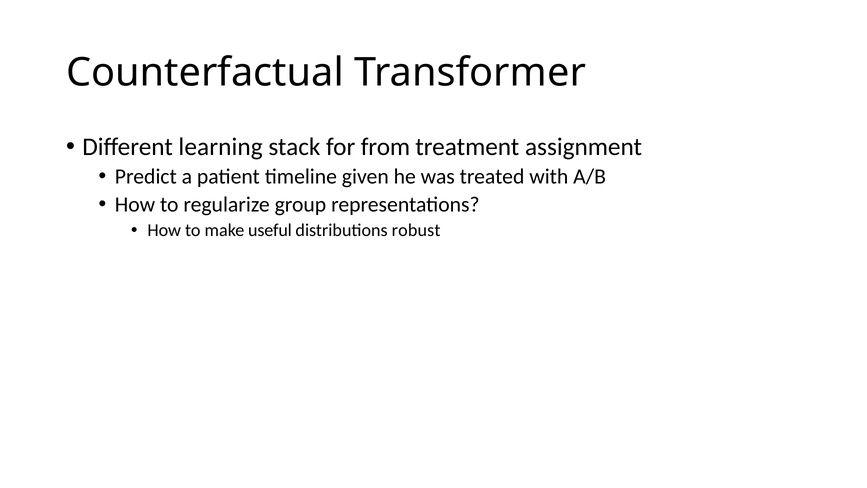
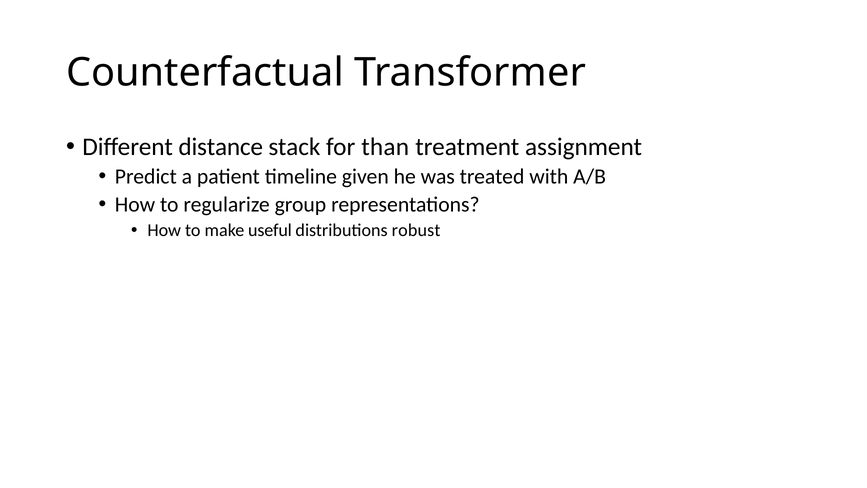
learning: learning -> distance
from: from -> than
